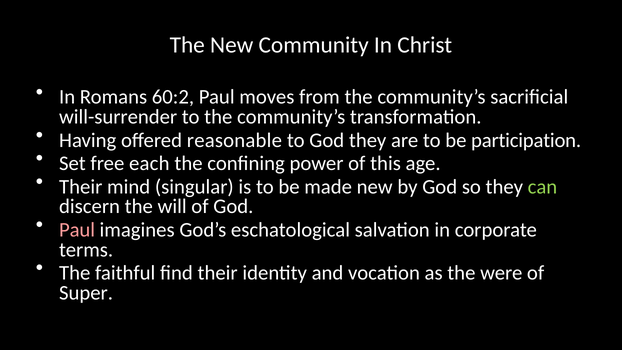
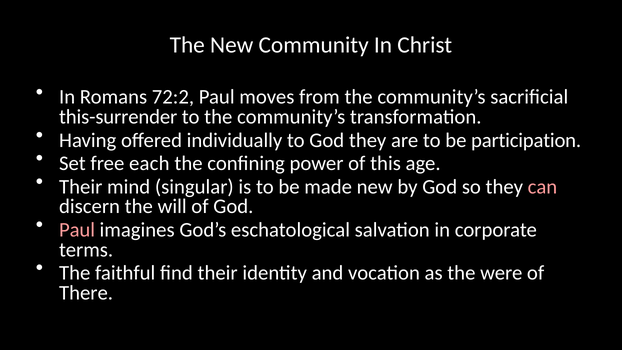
60:2: 60:2 -> 72:2
will-surrender: will-surrender -> this-surrender
reasonable: reasonable -> individually
can colour: light green -> pink
Super: Super -> There
